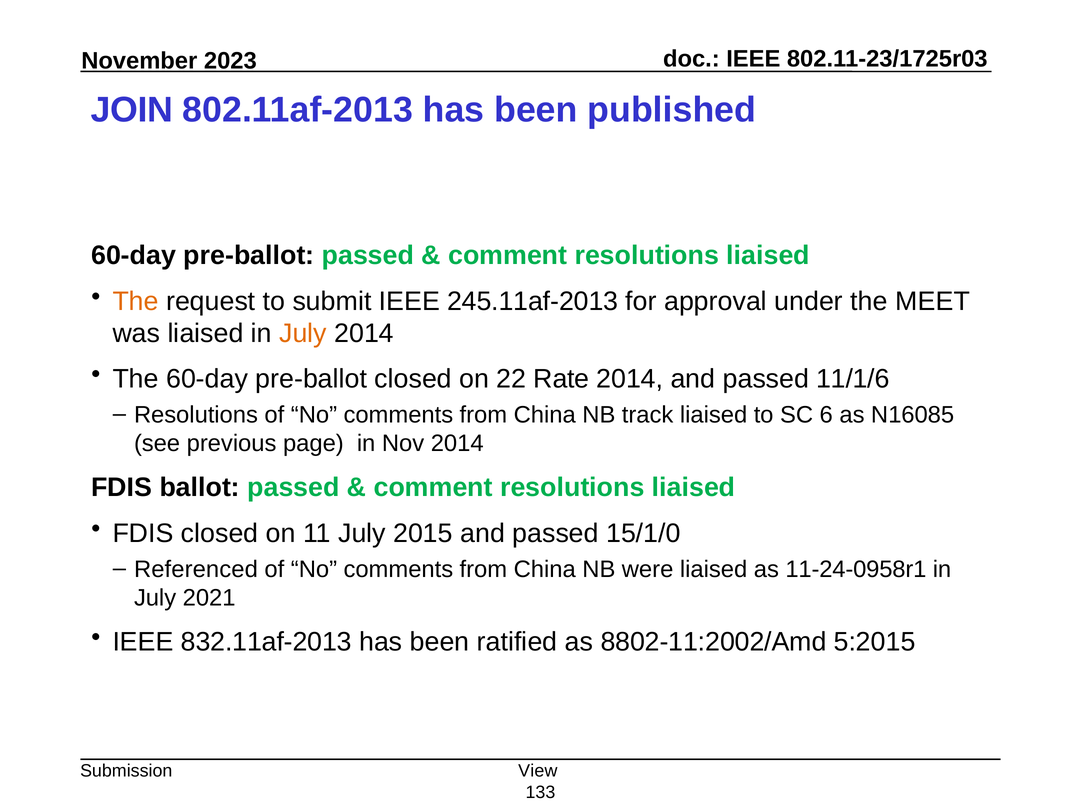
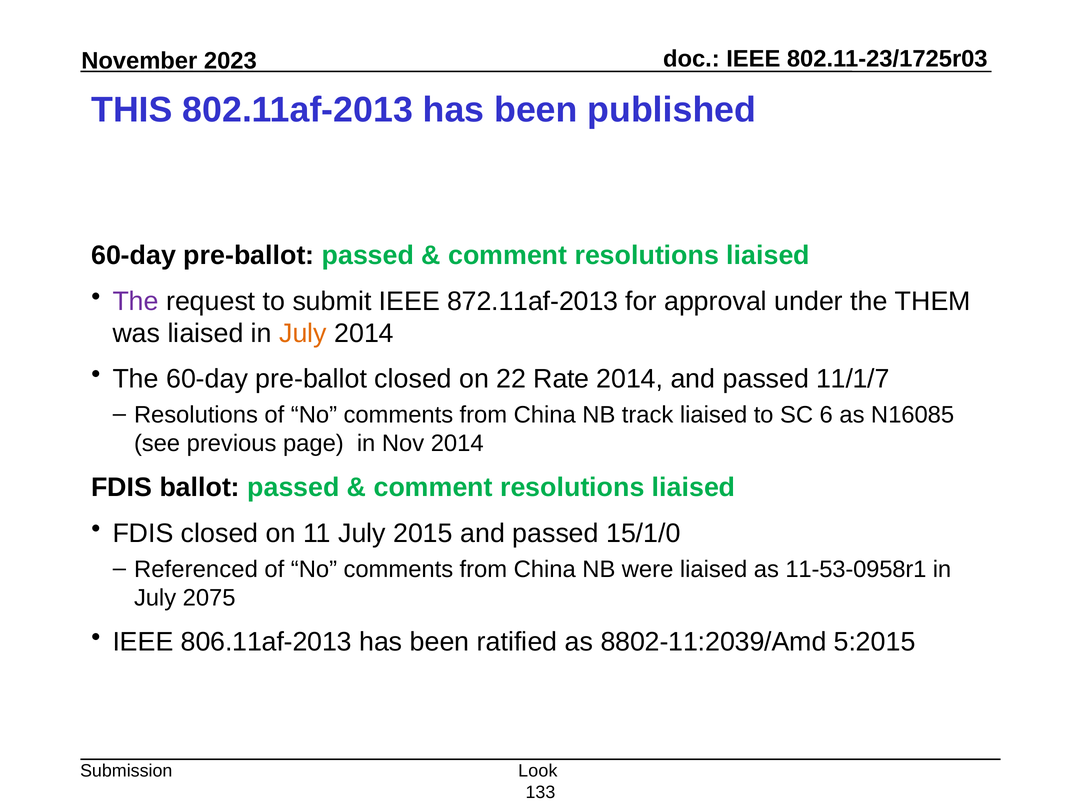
JOIN: JOIN -> THIS
The at (136, 301) colour: orange -> purple
245.11af-2013: 245.11af-2013 -> 872.11af-2013
MEET: MEET -> THEM
11/1/6: 11/1/6 -> 11/1/7
11-24-0958r1: 11-24-0958r1 -> 11-53-0958r1
2021: 2021 -> 2075
832.11af-2013: 832.11af-2013 -> 806.11af-2013
8802-11:2002/Amd: 8802-11:2002/Amd -> 8802-11:2039/Amd
View: View -> Look
